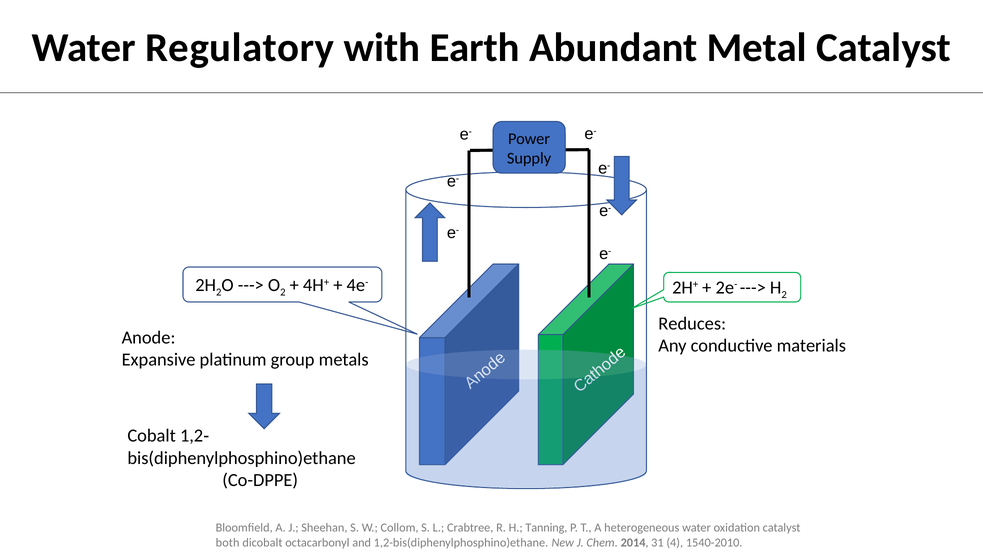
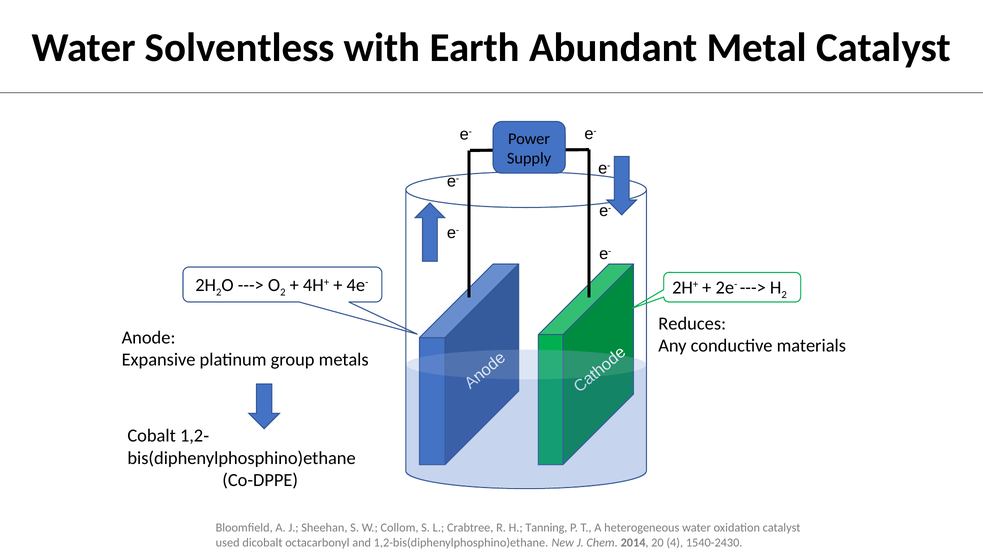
Regulatory: Regulatory -> Solventless
both: both -> used
31: 31 -> 20
1540-2010: 1540-2010 -> 1540-2430
